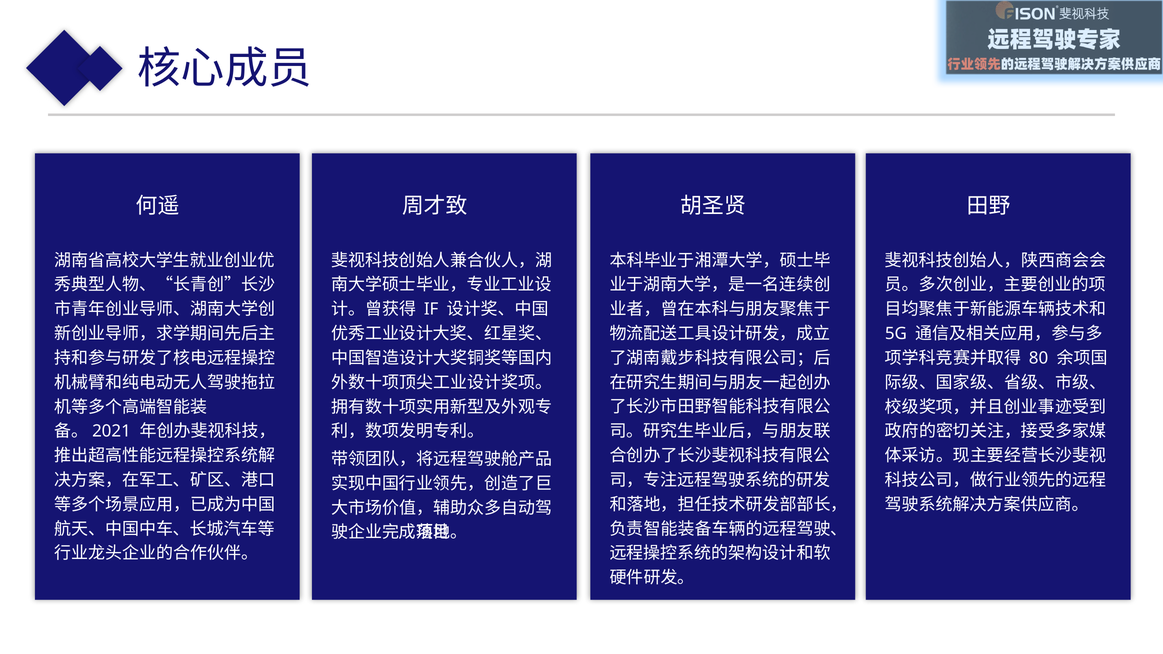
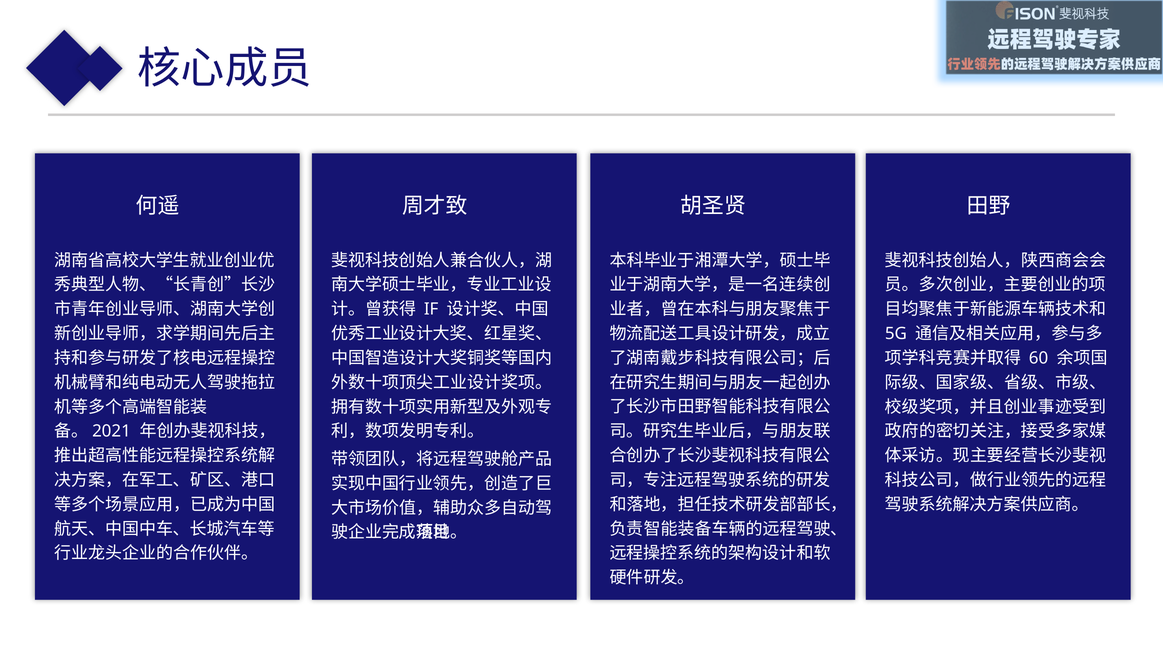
80: 80 -> 60
